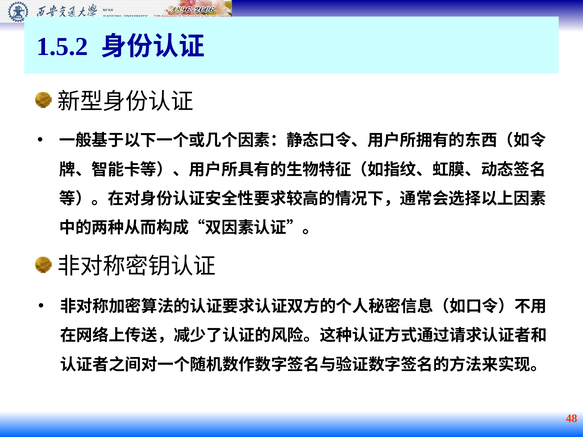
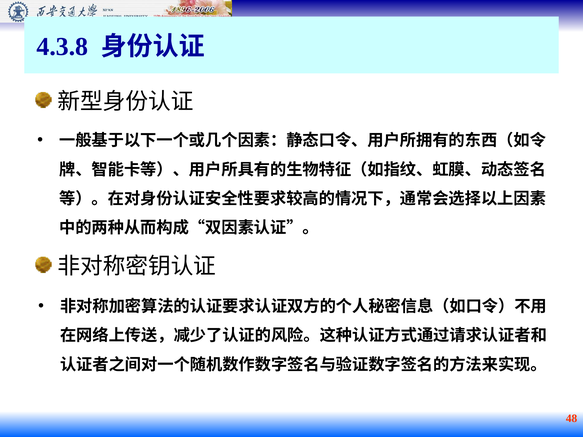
1.5.2: 1.5.2 -> 4.3.8
